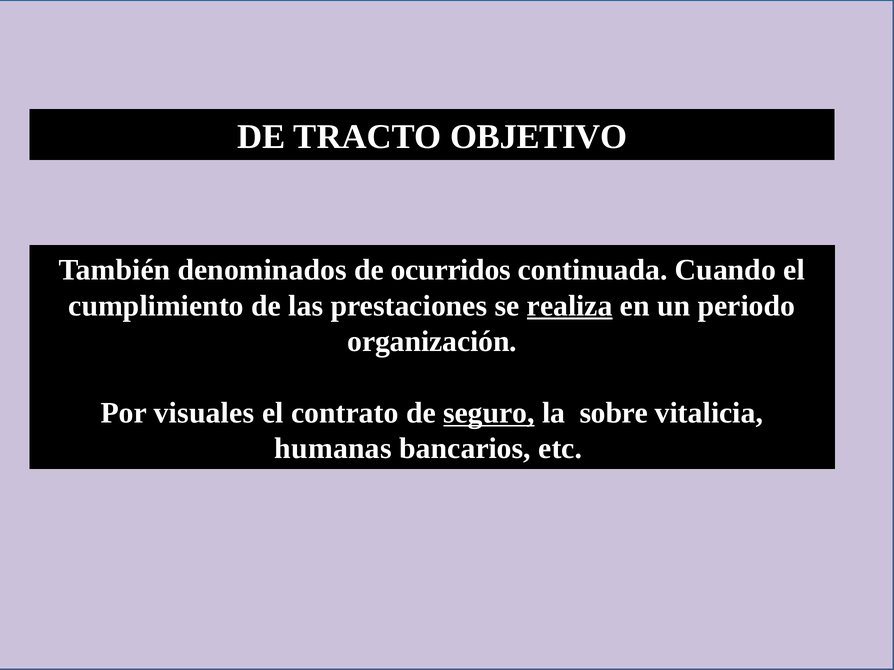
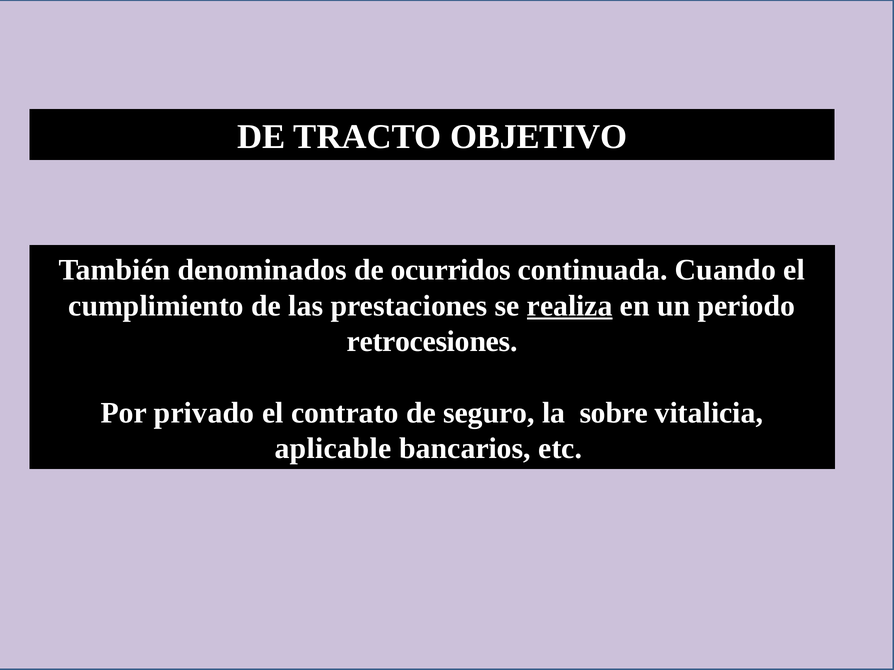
organización: organización -> retrocesiones
visuales: visuales -> privado
seguro underline: present -> none
humanas: humanas -> aplicable
